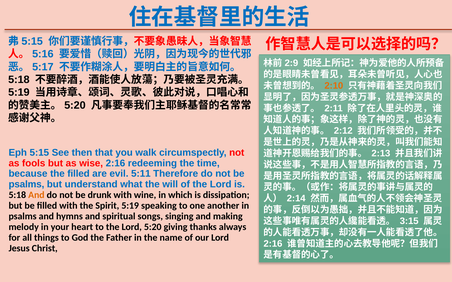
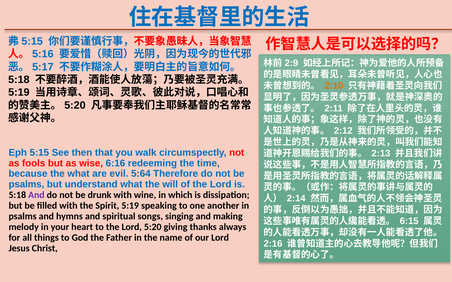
wise 2:16: 2:16 -> 6:16
the filled: filled -> what
5:11: 5:11 -> 5:64
And at (36, 195) colour: orange -> purple
3:15: 3:15 -> 6:15
